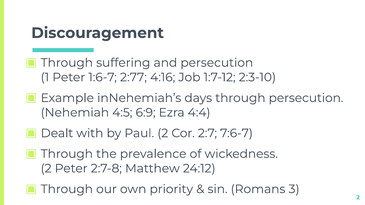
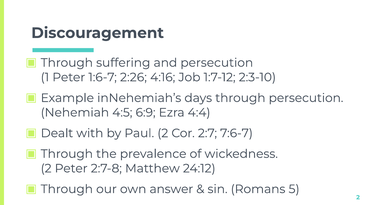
2:77: 2:77 -> 2:26
priority: priority -> answer
3: 3 -> 5
